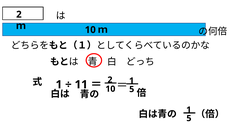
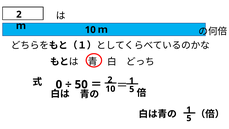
1 at (59, 84): 1 -> 0
11: 11 -> 50
